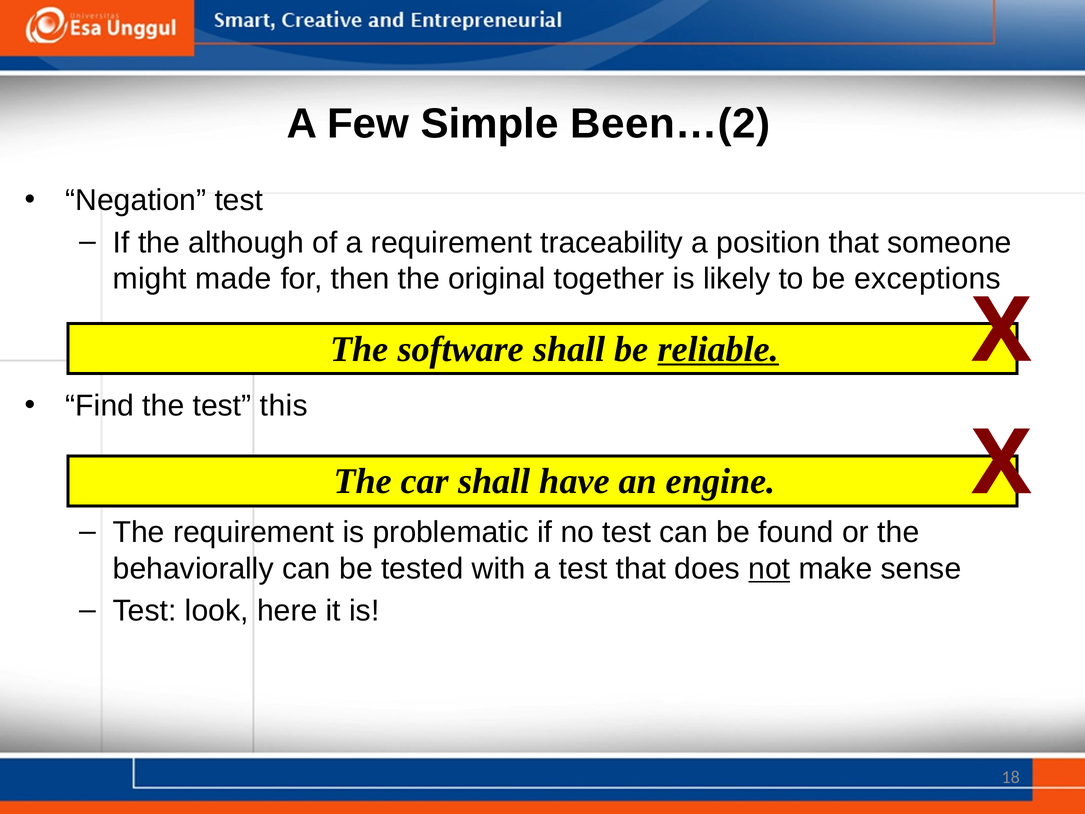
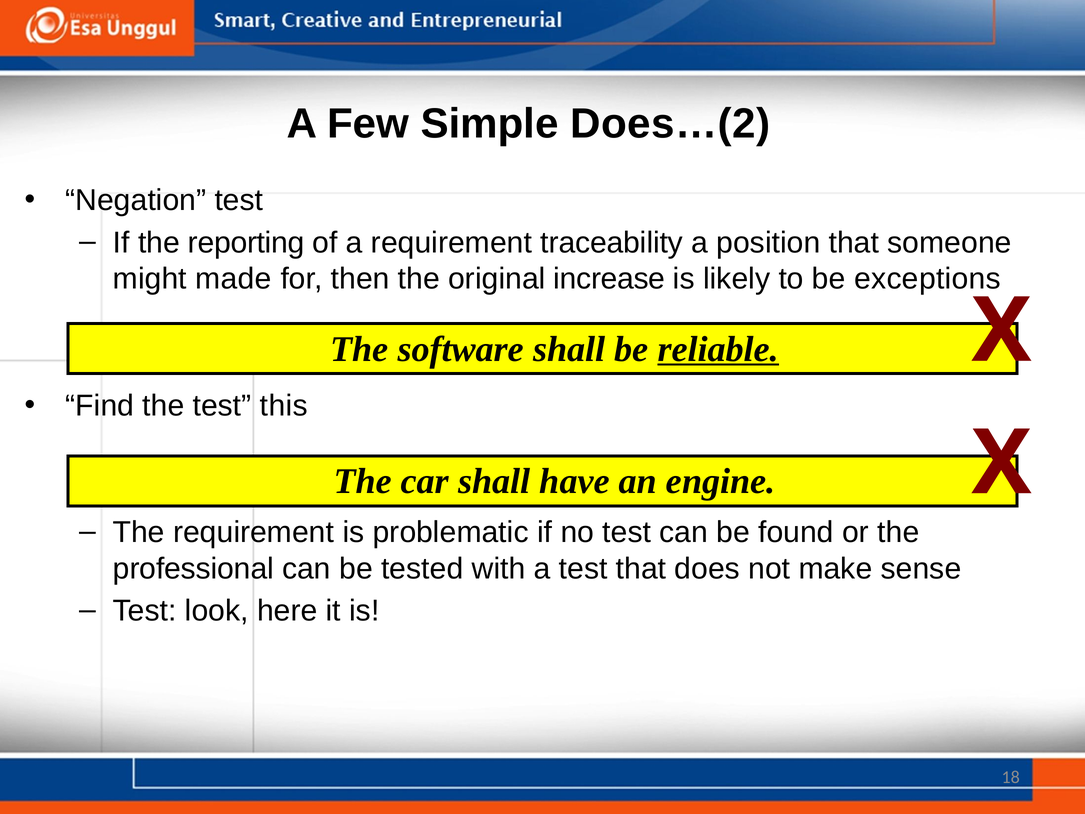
Been…(2: Been…(2 -> Does…(2
although: although -> reporting
together: together -> increase
behaviorally: behaviorally -> professional
not underline: present -> none
